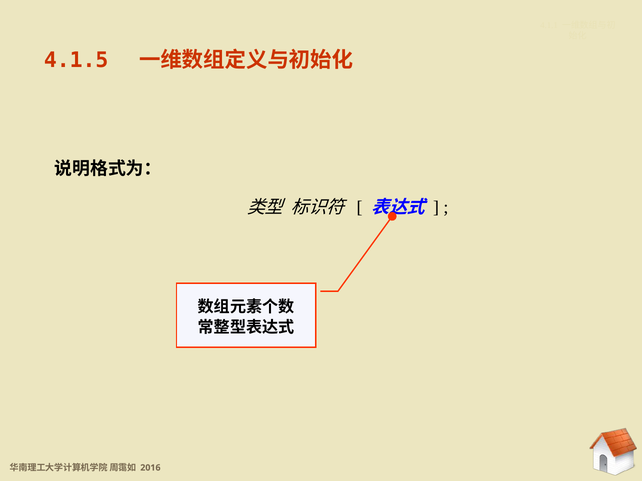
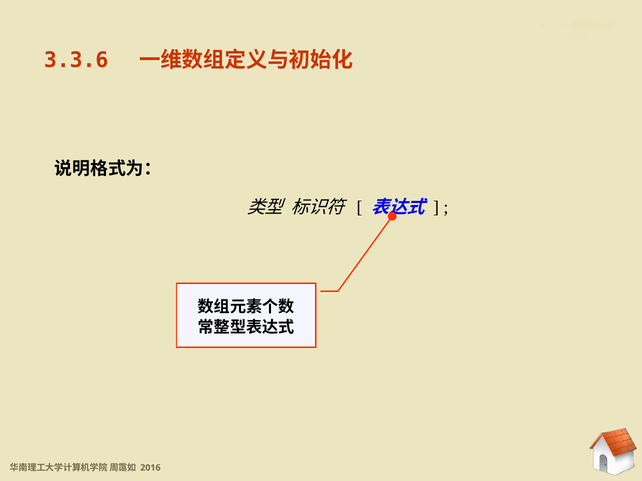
4.1.5: 4.1.5 -> 3.3.6
